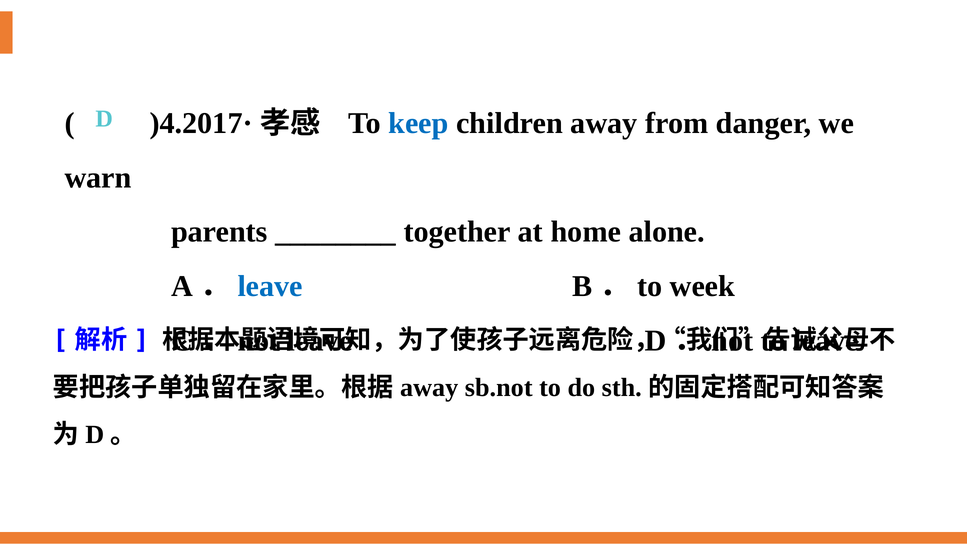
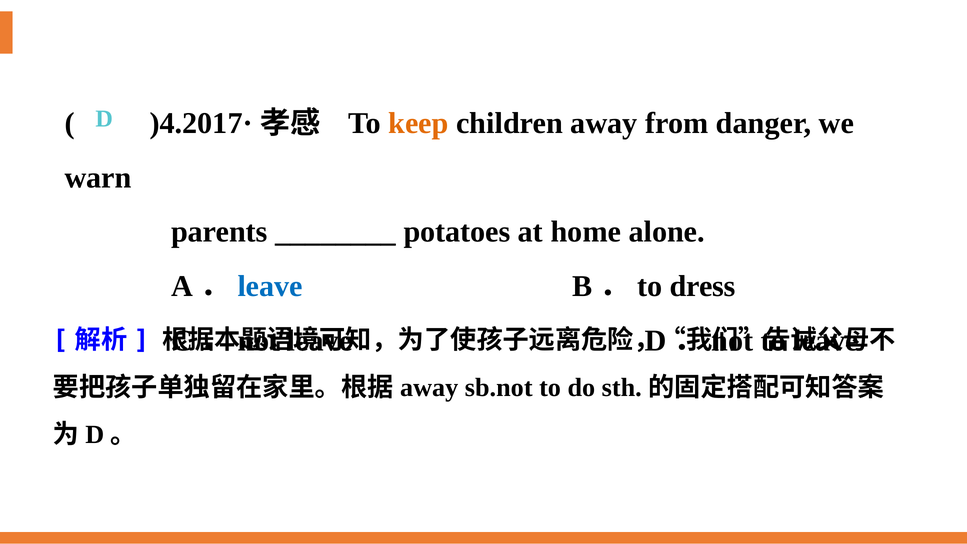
keep colour: blue -> orange
together: together -> potatoes
week: week -> dress
